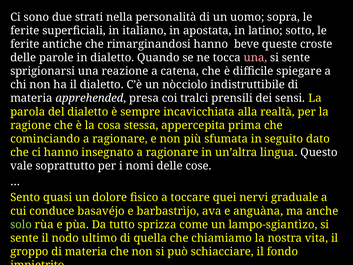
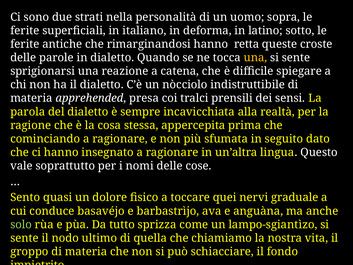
apostata: apostata -> deforma
beve: beve -> retta
una at (255, 58) colour: pink -> yellow
